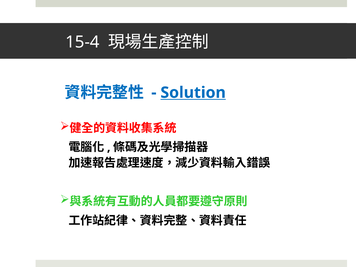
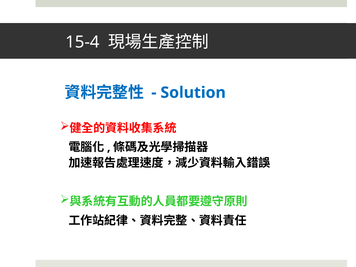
Solution underline: present -> none
